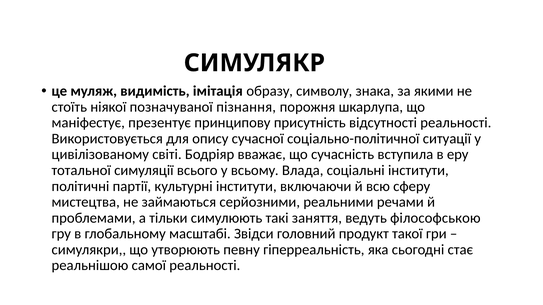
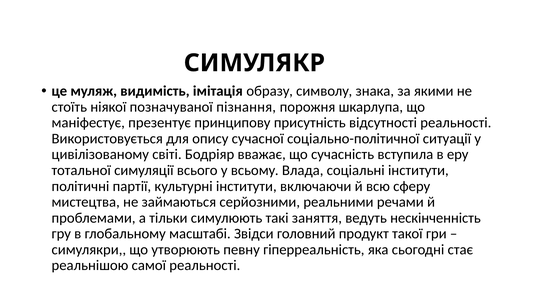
філософською: філософською -> нескінченність
